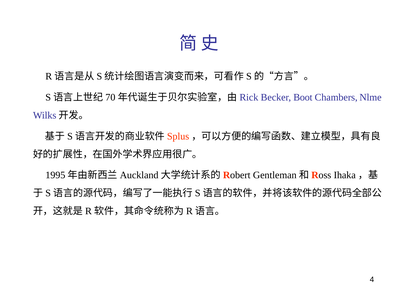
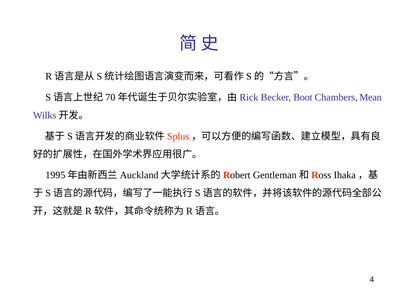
Nlme: Nlme -> Mean
